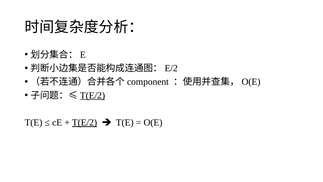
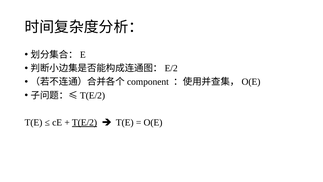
T(E/2 at (92, 95) underline: present -> none
